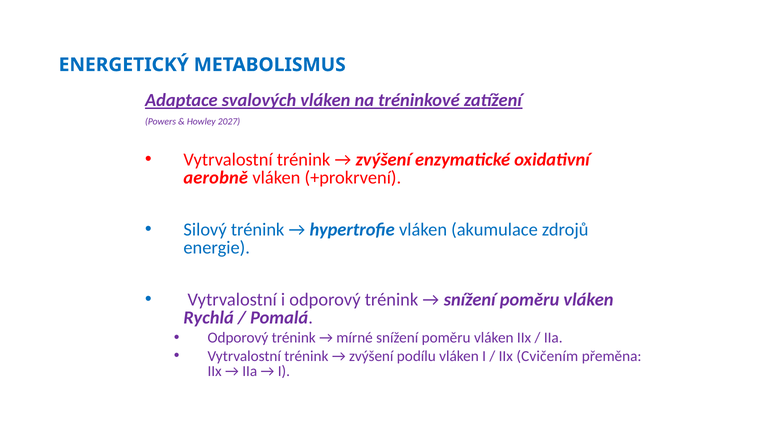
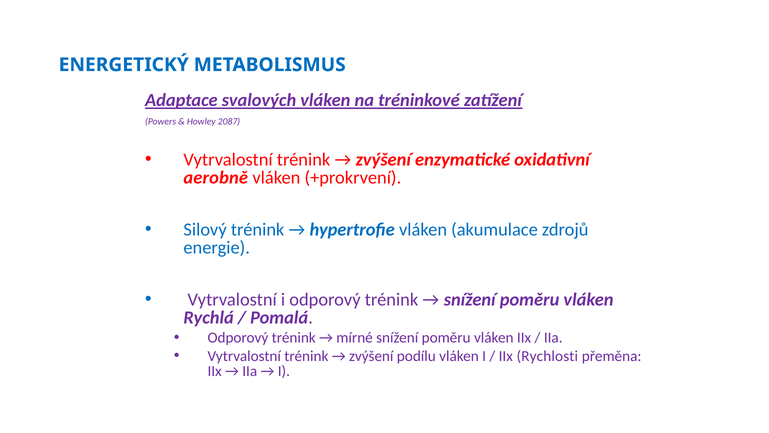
2027: 2027 -> 2087
Cvičením: Cvičením -> Rychlosti
